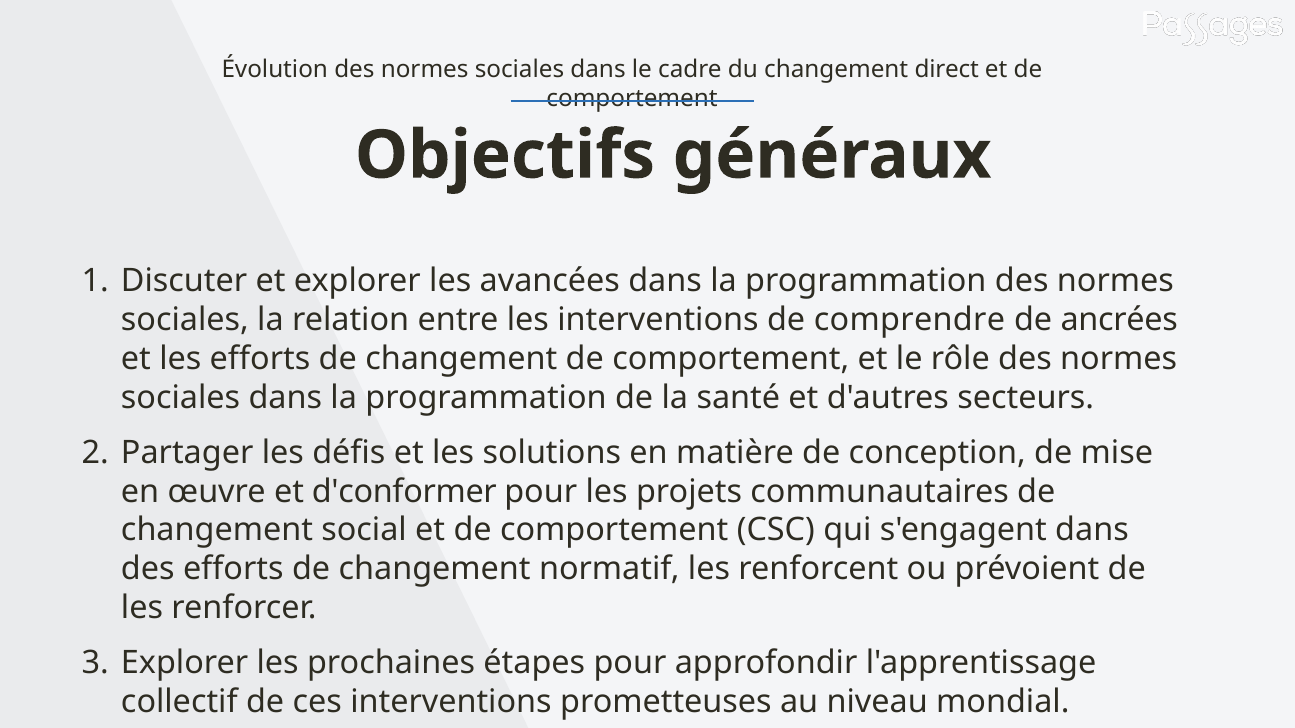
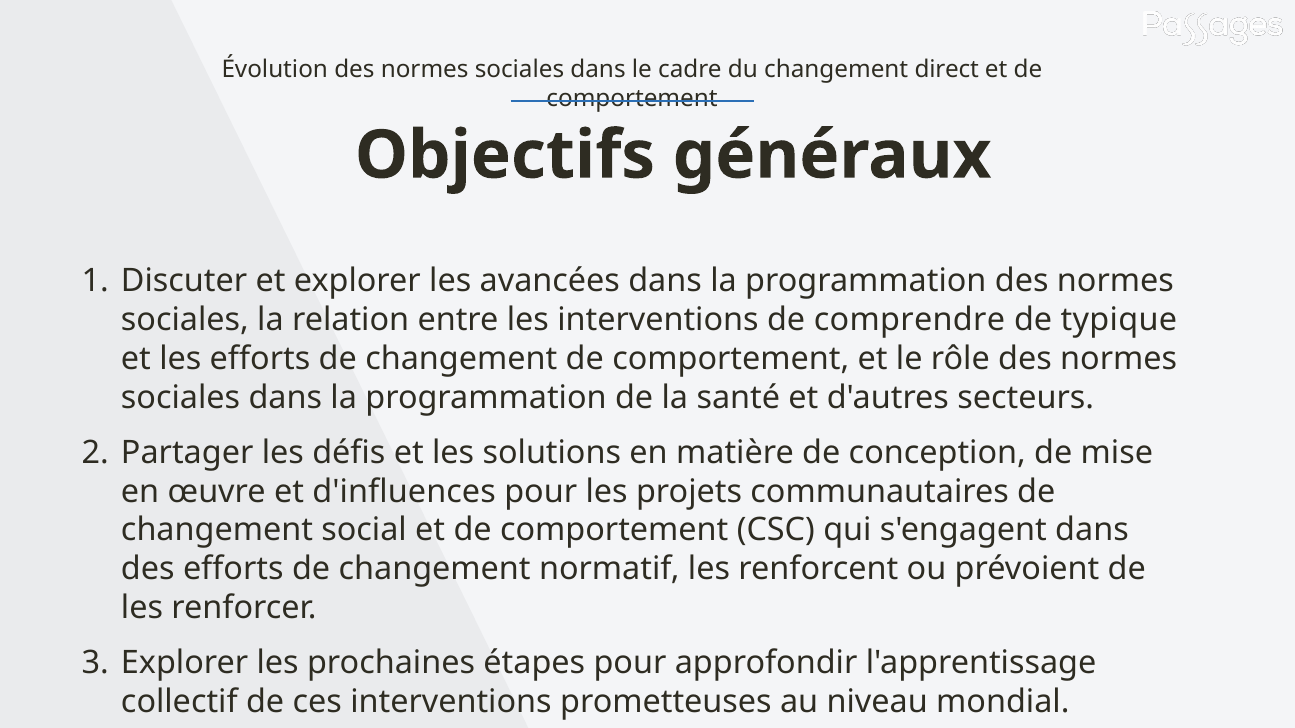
ancrées: ancrées -> typique
d'conformer: d'conformer -> d'influences
